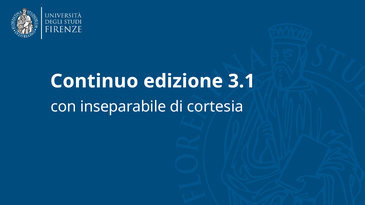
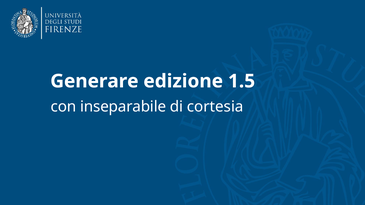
Continuo: Continuo -> Generare
3.1: 3.1 -> 1.5
